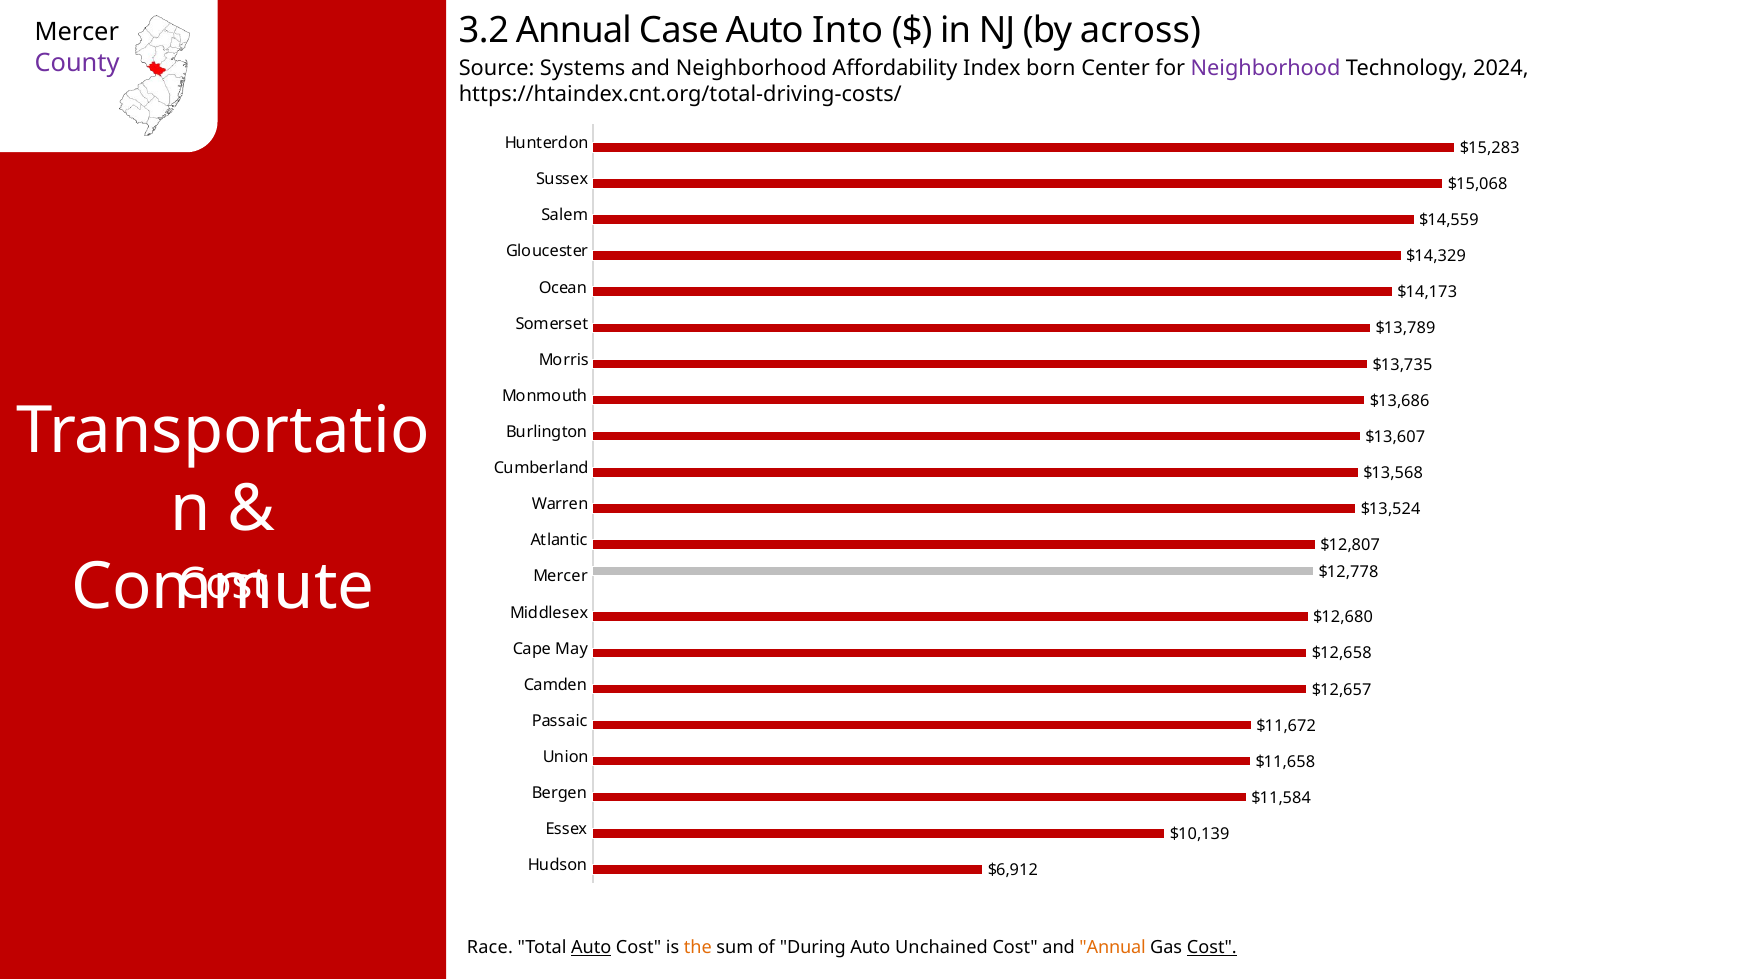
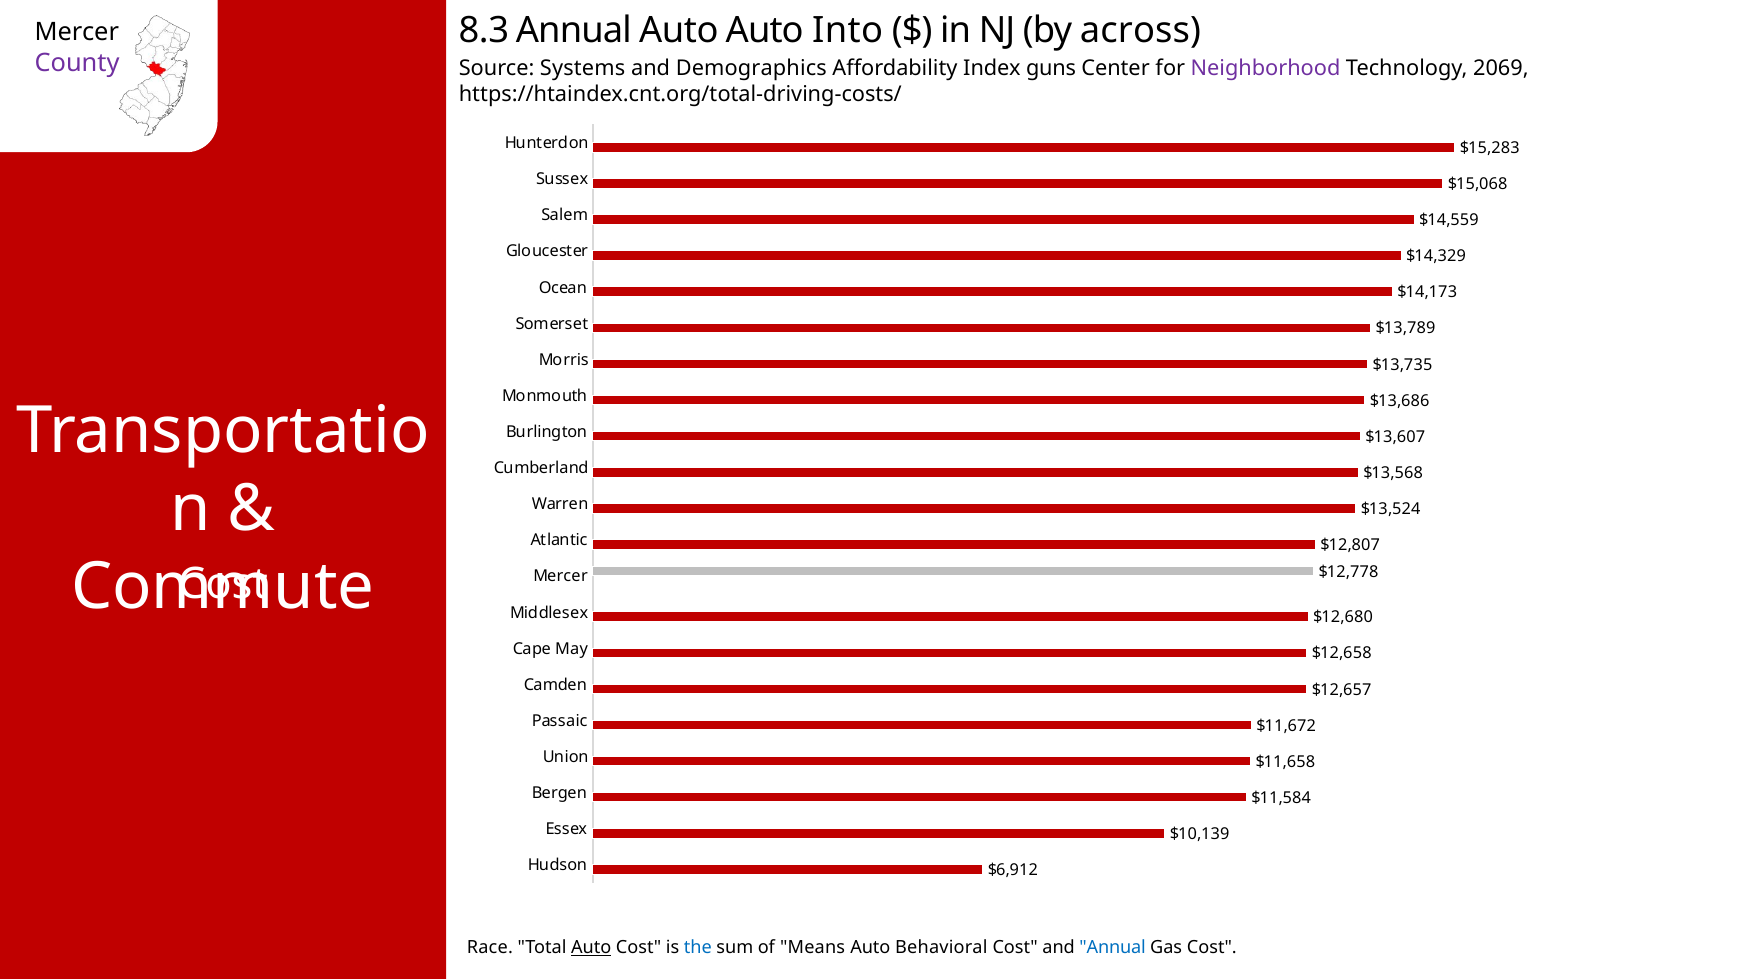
3.2: 3.2 -> 8.3
Annual Case: Case -> Auto
and Neighborhood: Neighborhood -> Demographics
born: born -> guns
2024: 2024 -> 2069
the colour: orange -> blue
During: During -> Means
Unchained: Unchained -> Behavioral
Annual at (1113, 948) colour: orange -> blue
Cost at (1212, 948) underline: present -> none
